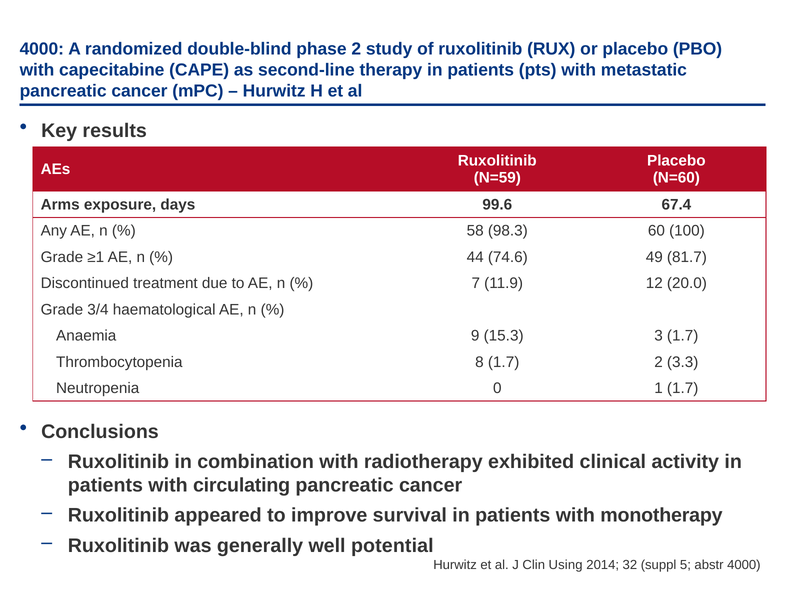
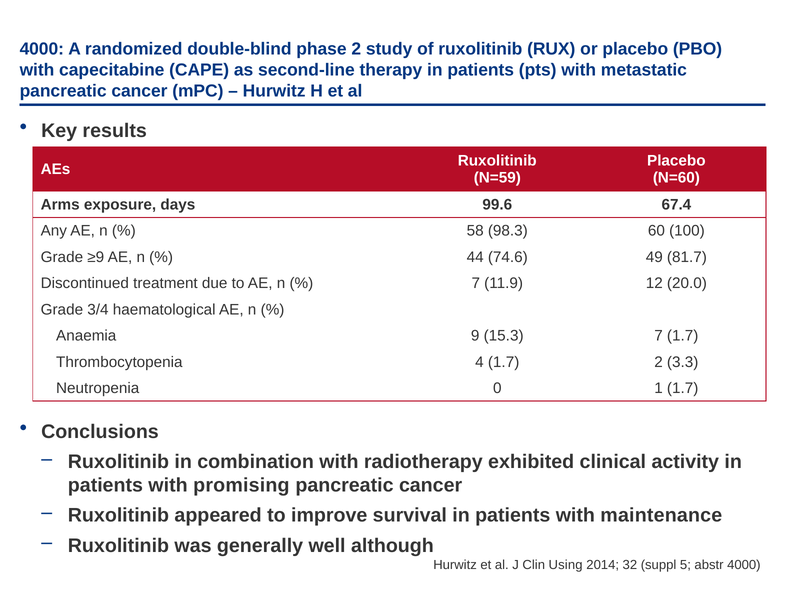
≥1: ≥1 -> ≥9
15.3 3: 3 -> 7
8: 8 -> 4
circulating: circulating -> promising
monotherapy: monotherapy -> maintenance
potential: potential -> although
